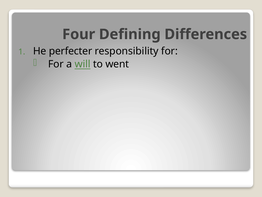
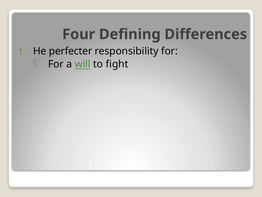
went: went -> fight
